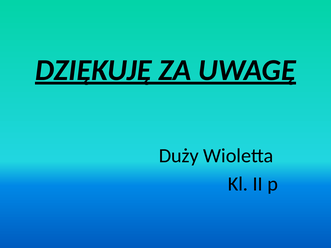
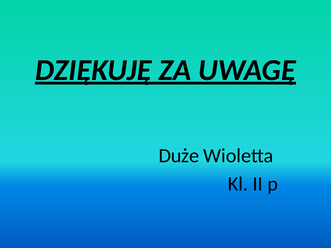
Duży: Duży -> Duże
